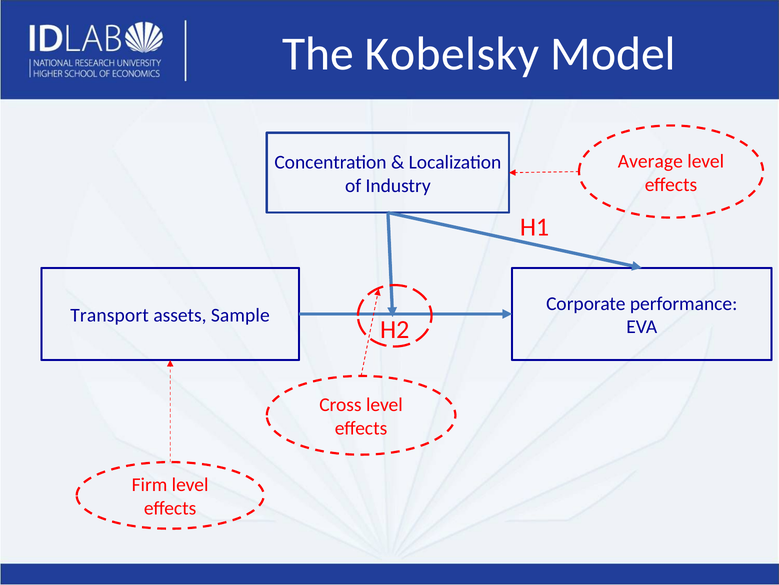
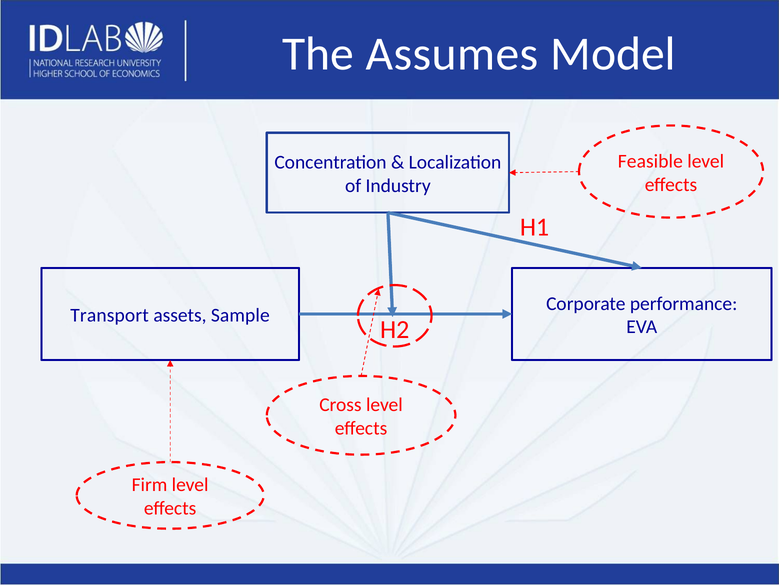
Kobelsky: Kobelsky -> Assumes
Average: Average -> Feasible
